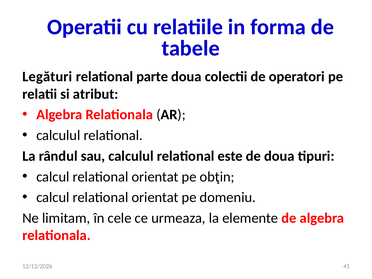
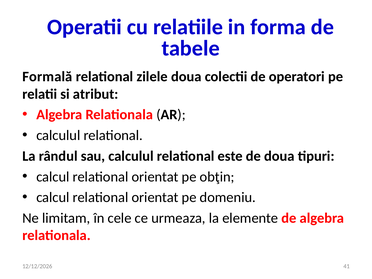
Legături: Legături -> Formală
parte: parte -> zilele
